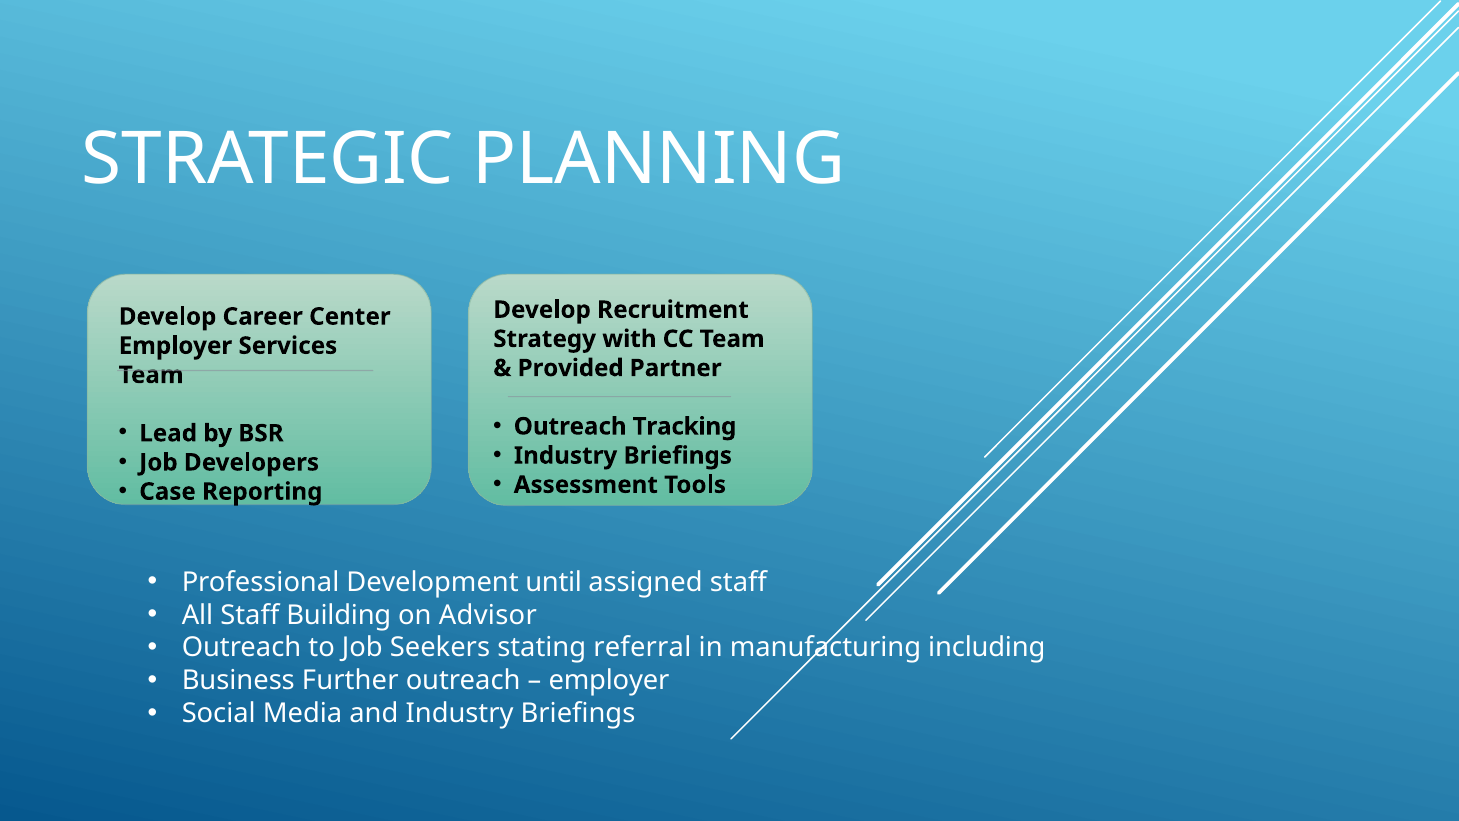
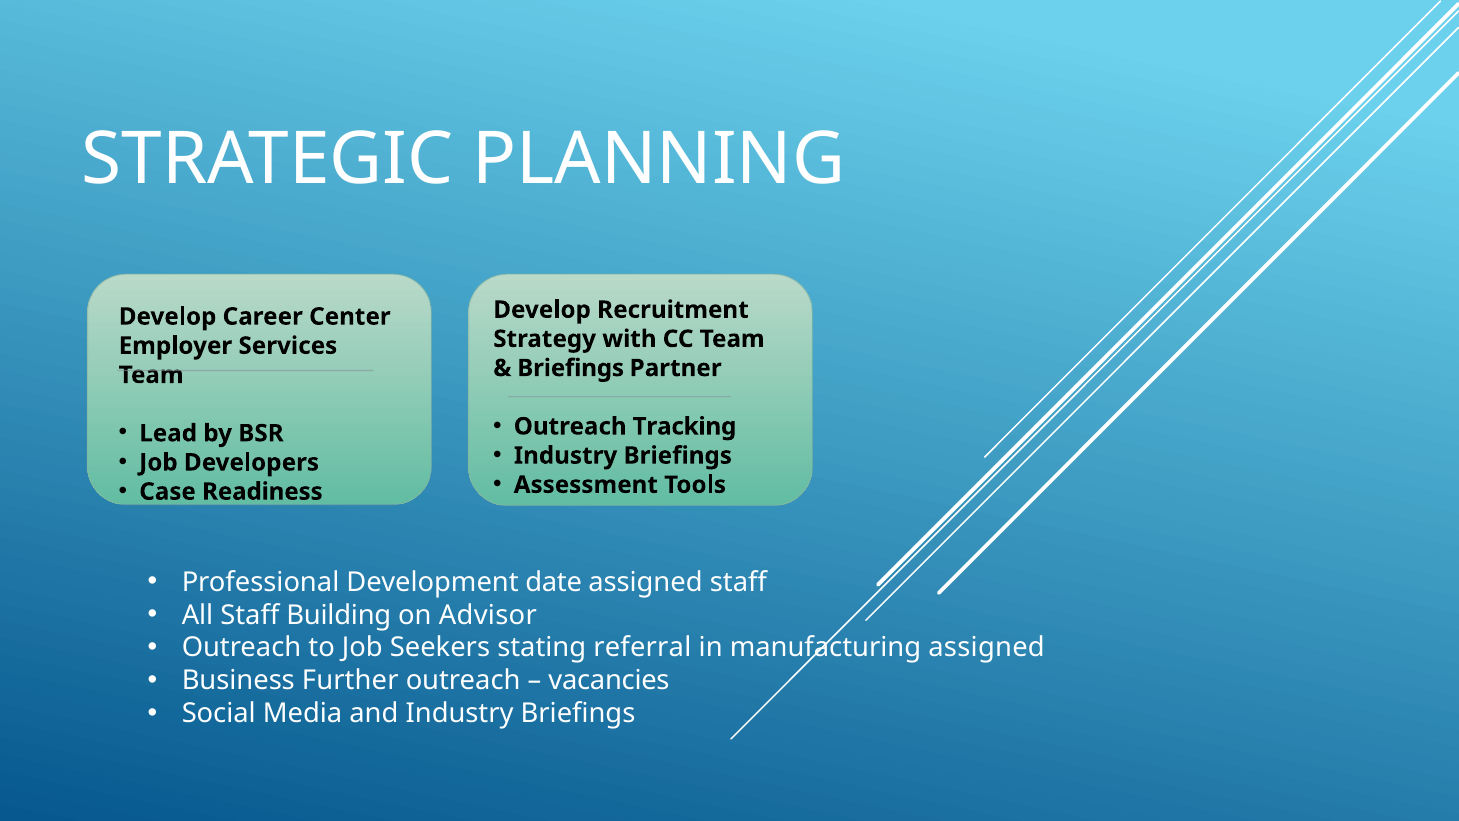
Provided at (571, 368): Provided -> Briefings
Reporting: Reporting -> Readiness
until: until -> date
manufacturing including: including -> assigned
employer at (609, 680): employer -> vacancies
